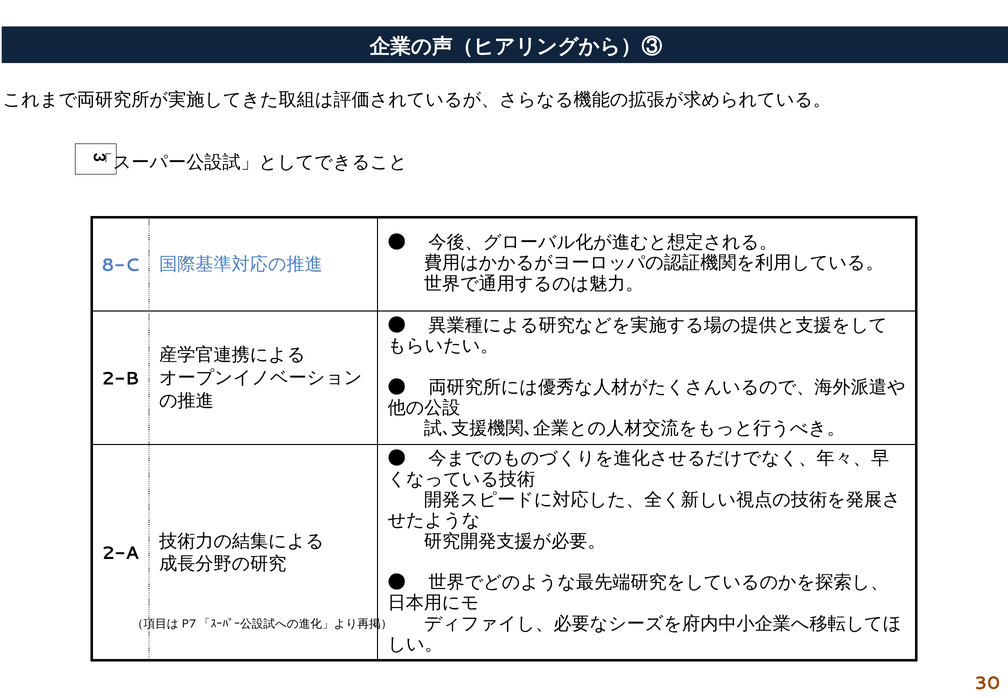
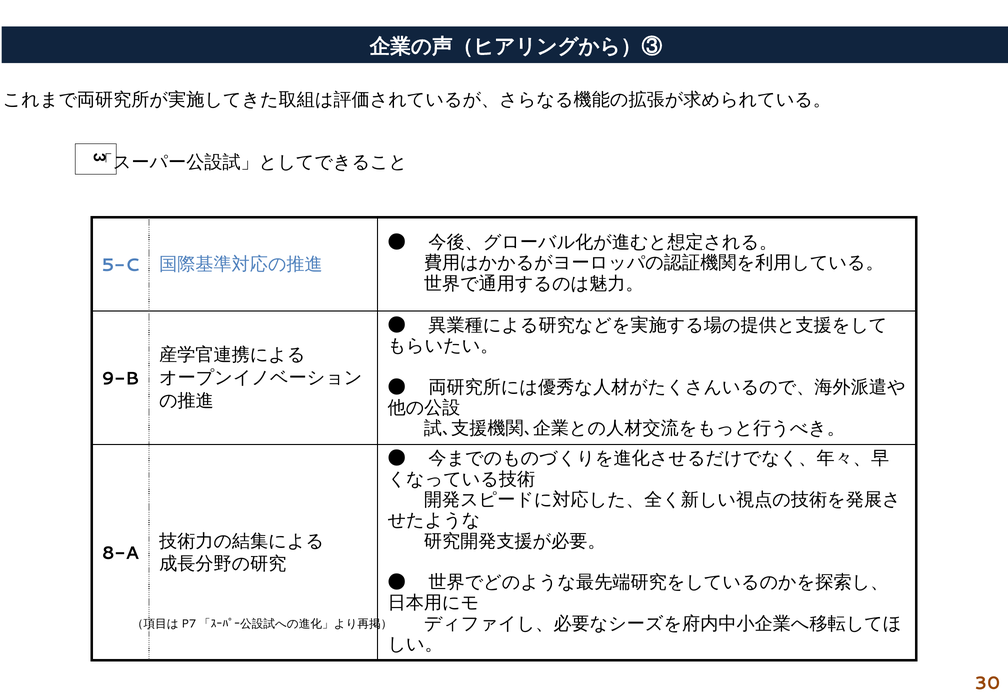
8-C: 8-C -> 5-C
2-B: 2-B -> 9-B
2-A: 2-A -> 8-A
